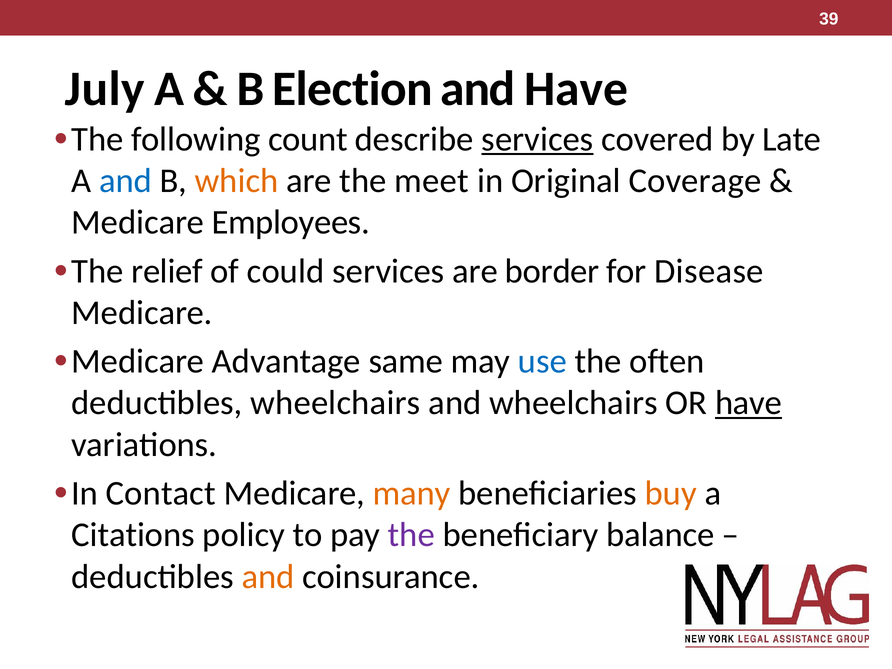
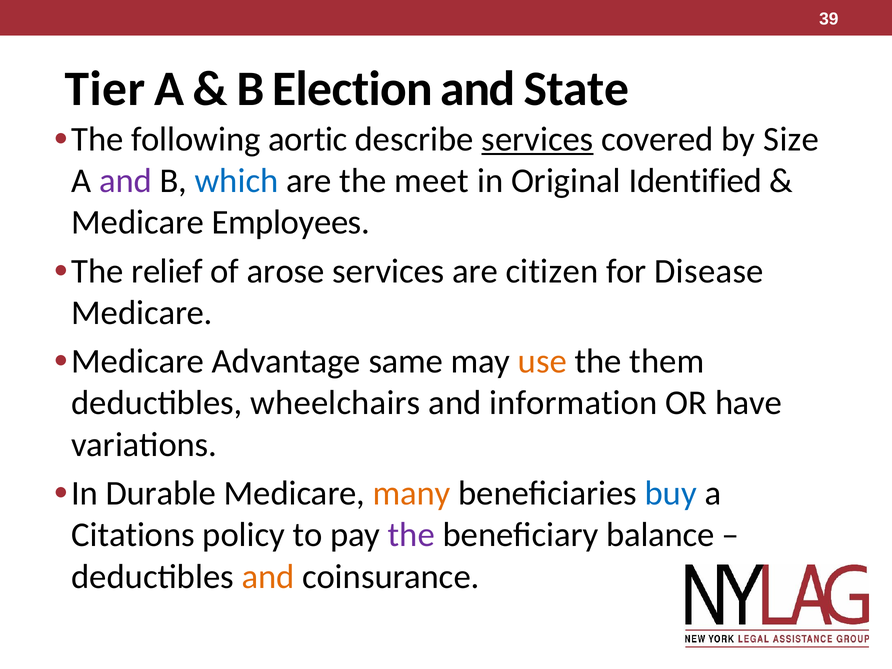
July: July -> Tier
and Have: Have -> State
count: count -> aortic
Late: Late -> Size
and at (126, 181) colour: blue -> purple
which colour: orange -> blue
Coverage: Coverage -> Identified
could: could -> arose
border: border -> citizen
use colour: blue -> orange
often: often -> them
and wheelchairs: wheelchairs -> information
have at (749, 403) underline: present -> none
Contact: Contact -> Durable
buy colour: orange -> blue
